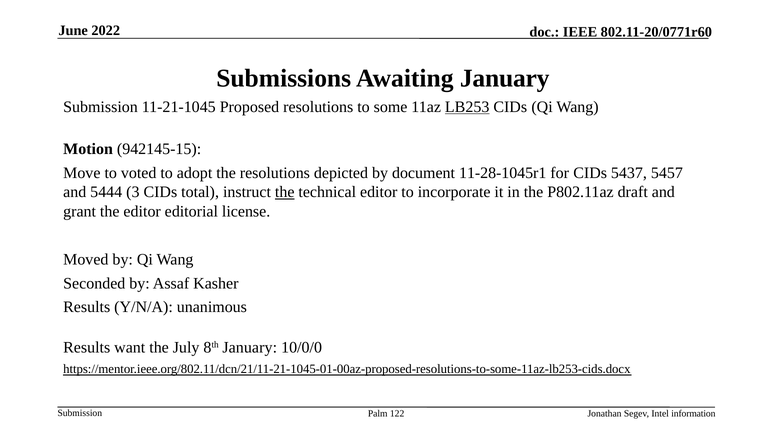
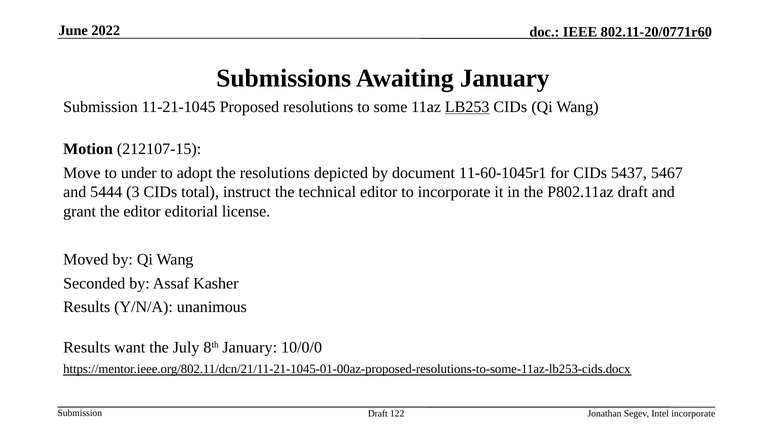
942145-15: 942145-15 -> 212107-15
voted: voted -> under
11-28-1045r1: 11-28-1045r1 -> 11-60-1045r1
5457: 5457 -> 5467
the at (285, 192) underline: present -> none
Palm at (378, 413): Palm -> Draft
Intel information: information -> incorporate
